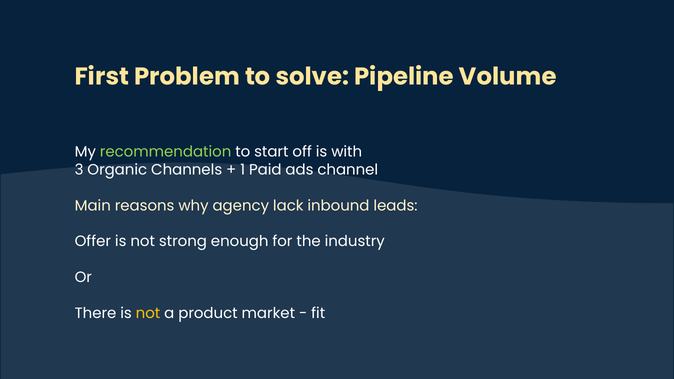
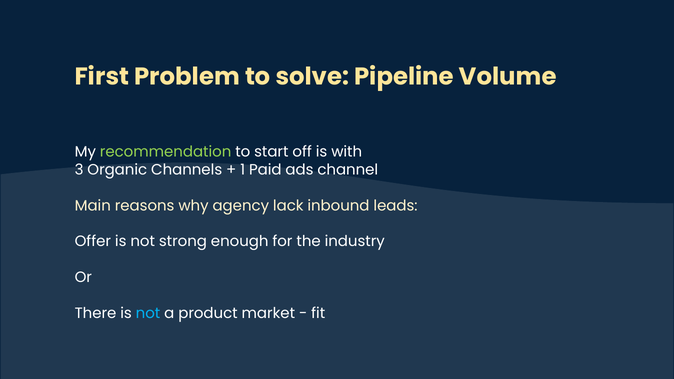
not at (148, 313) colour: yellow -> light blue
